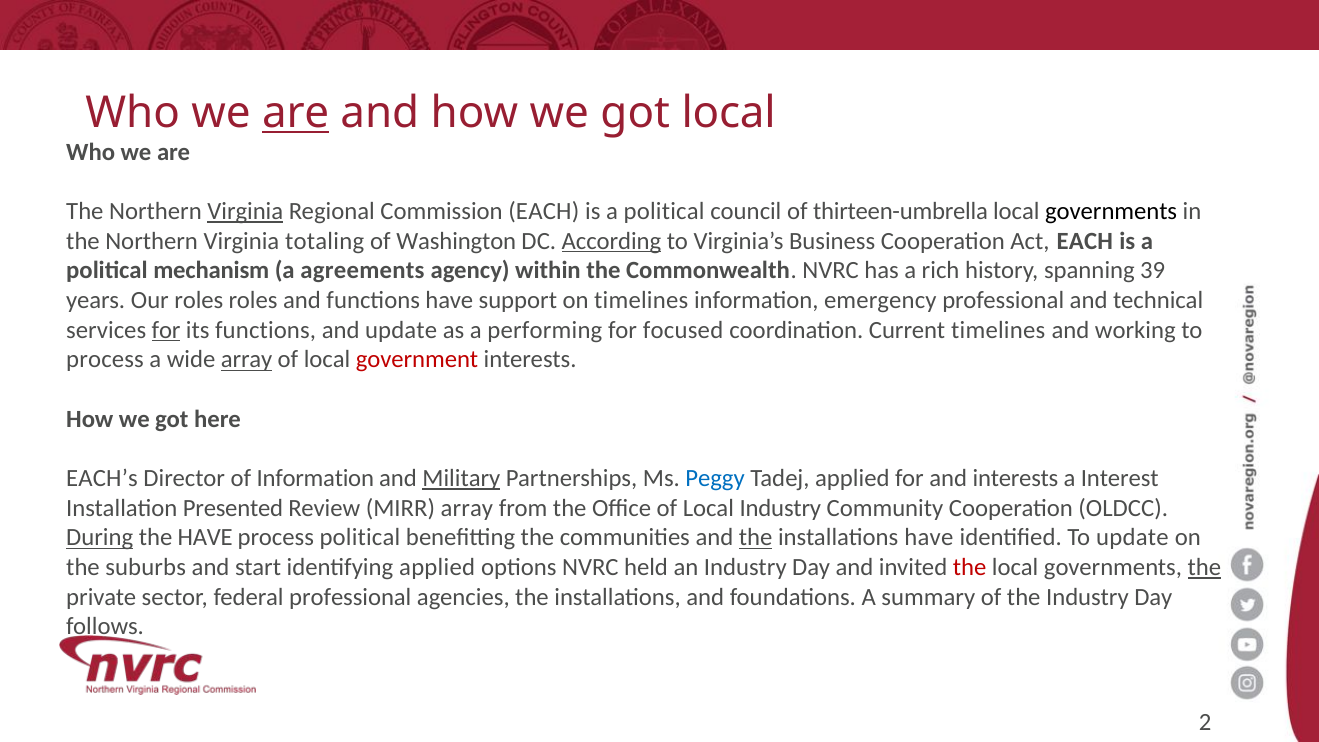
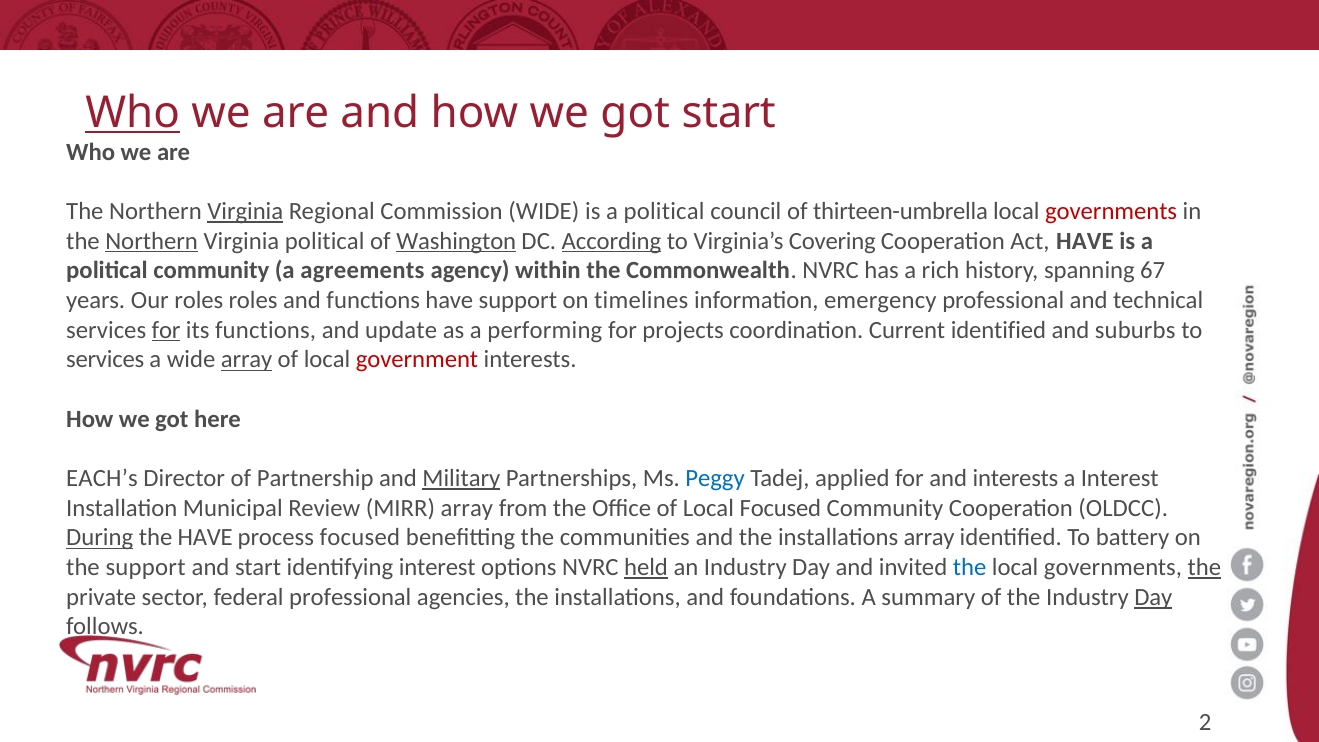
Who at (133, 113) underline: none -> present
are at (296, 113) underline: present -> none
got local: local -> start
Commission EACH: EACH -> WIDE
governments at (1111, 211) colour: black -> red
Northern at (152, 241) underline: none -> present
Virginia totaling: totaling -> political
Washington underline: none -> present
Business: Business -> Covering
Act EACH: EACH -> HAVE
political mechanism: mechanism -> community
39: 39 -> 67
focused: focused -> projects
Current timelines: timelines -> identified
working: working -> suburbs
process at (105, 360): process -> services
of Information: Information -> Partnership
Presented: Presented -> Municipal
Local Industry: Industry -> Focused
process political: political -> focused
the at (756, 538) underline: present -> none
installations have: have -> array
To update: update -> battery
the suburbs: suburbs -> support
identifying applied: applied -> interest
held underline: none -> present
the at (970, 567) colour: red -> blue
Day at (1153, 597) underline: none -> present
